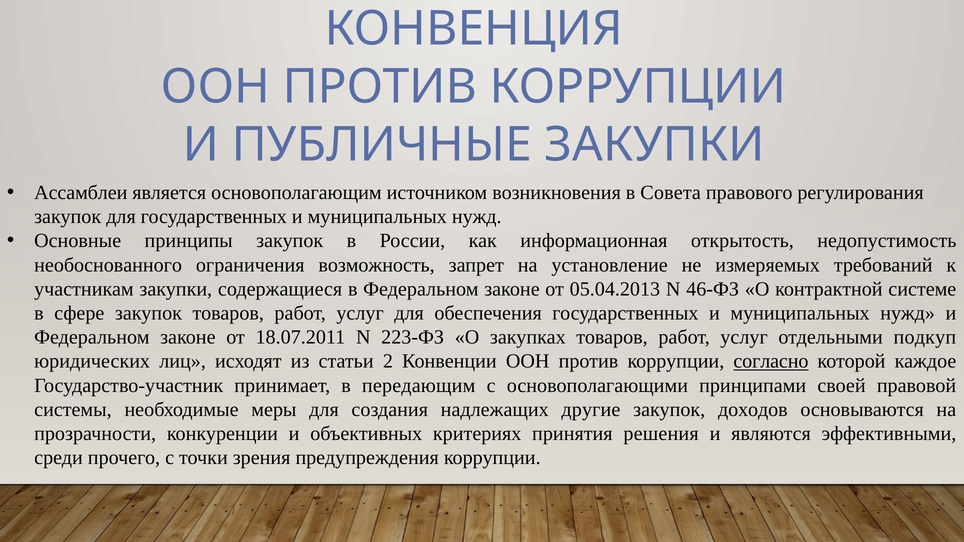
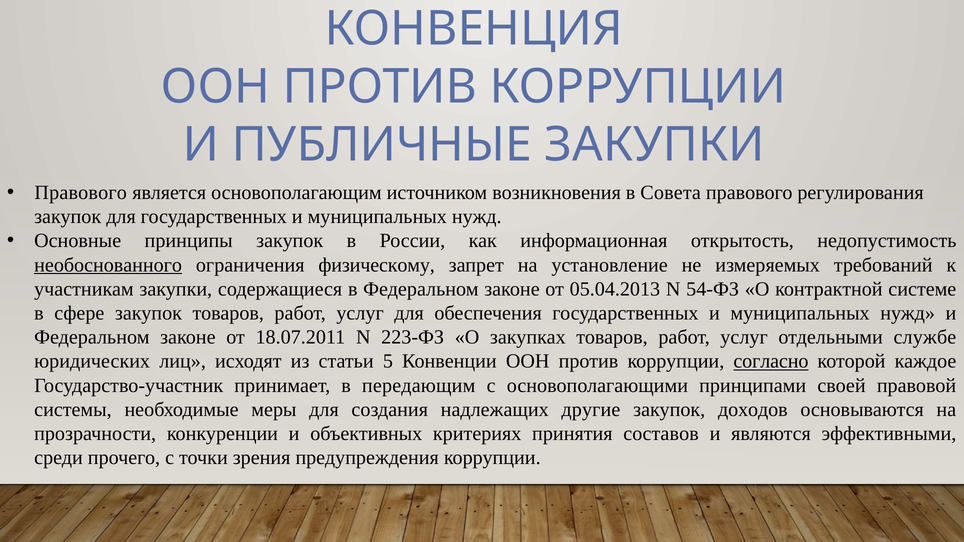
Ассамблеи at (81, 193): Ассамблеи -> Правового
необоснованного underline: none -> present
возможность: возможность -> физическому
46-ФЗ: 46-ФЗ -> 54-ФЗ
подкуп: подкуп -> службе
2: 2 -> 5
решения: решения -> составов
